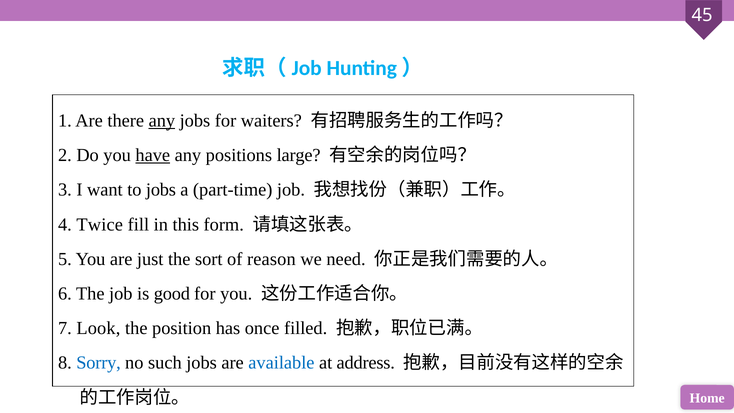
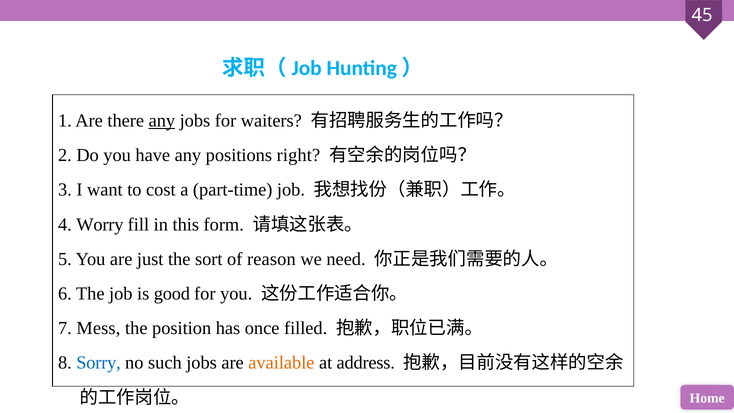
have underline: present -> none
large: large -> right
to jobs: jobs -> cost
Twice: Twice -> Worry
Look: Look -> Mess
available colour: blue -> orange
